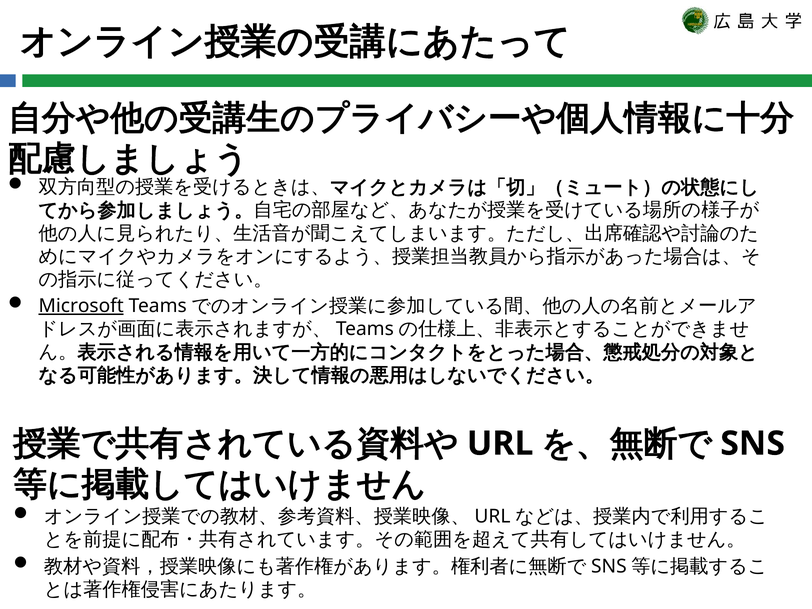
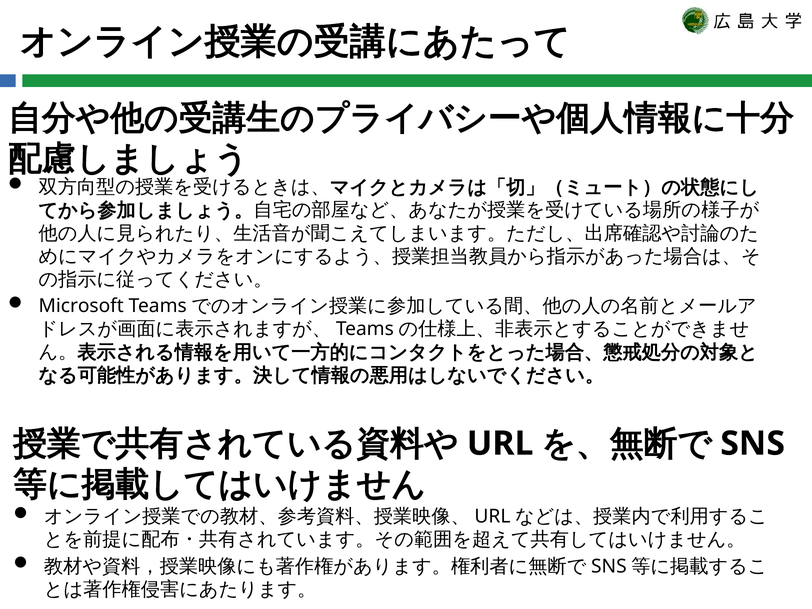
Microsoft underline: present -> none
